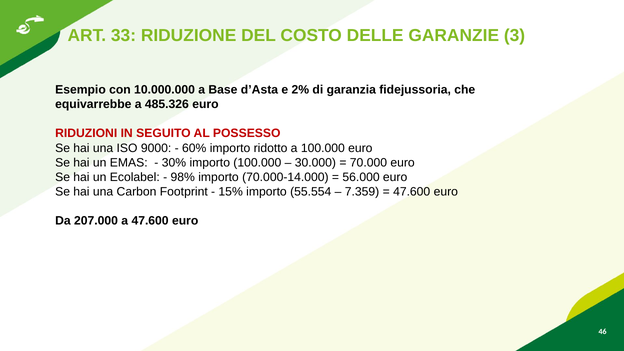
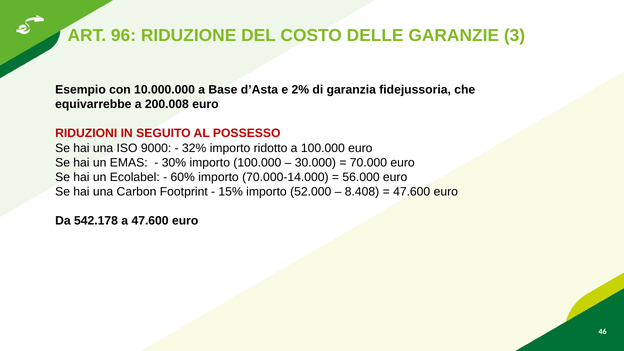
33: 33 -> 96
485.326: 485.326 -> 200.008
60%: 60% -> 32%
98%: 98% -> 60%
55.554: 55.554 -> 52.000
7.359: 7.359 -> 8.408
207.000: 207.000 -> 542.178
